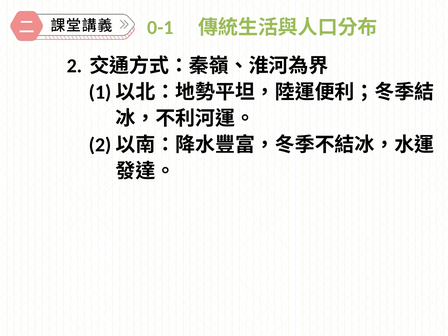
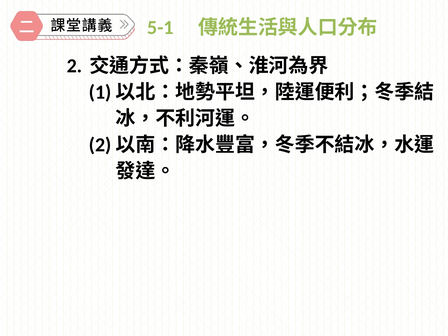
0-1: 0-1 -> 5-1
